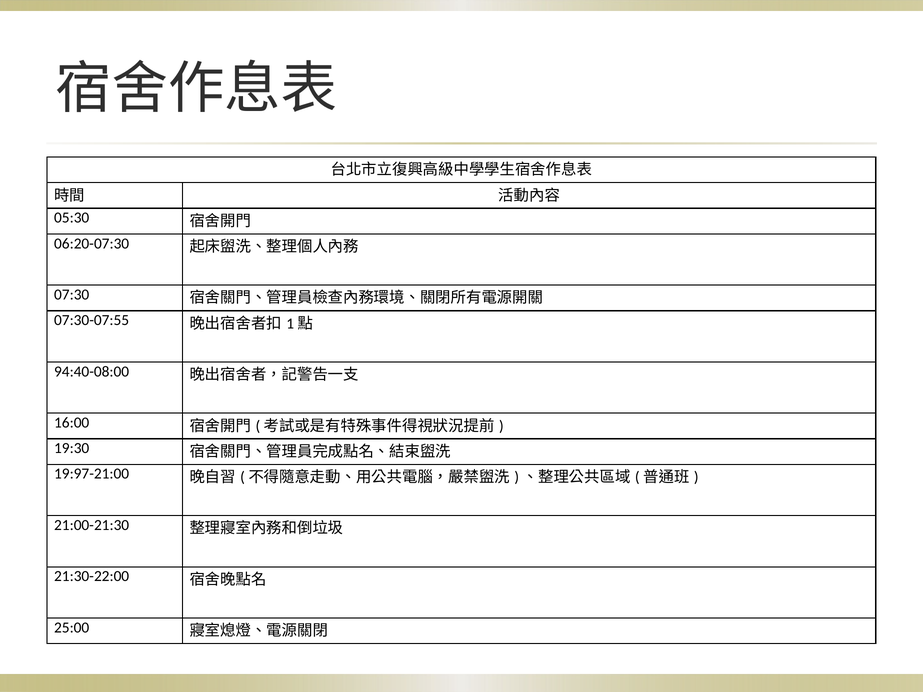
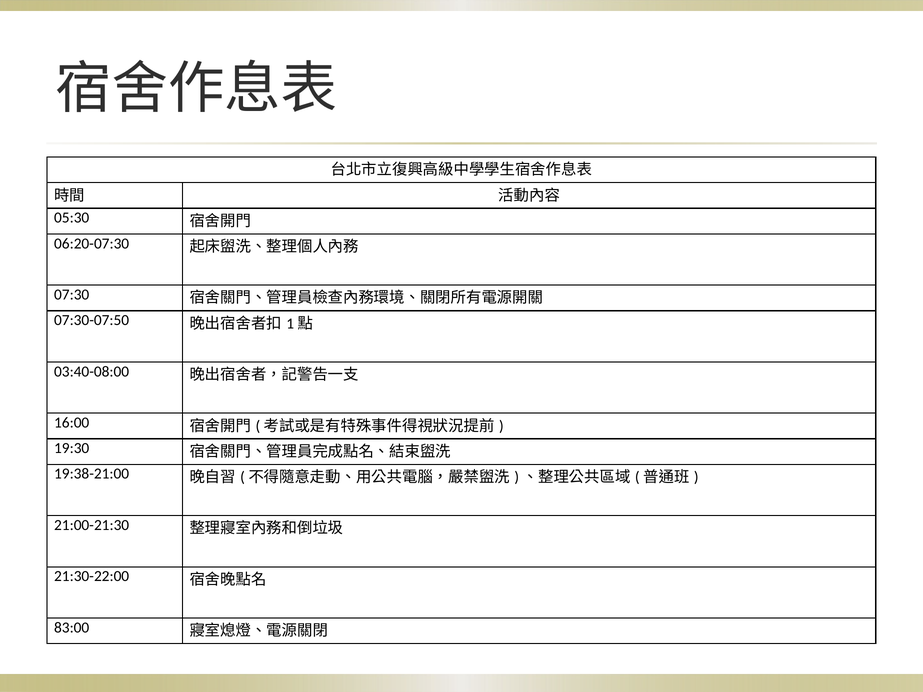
07:30-07:55: 07:30-07:55 -> 07:30-07:50
94:40-08:00: 94:40-08:00 -> 03:40-08:00
19:97-21:00: 19:97-21:00 -> 19:38-21:00
25:00: 25:00 -> 83:00
